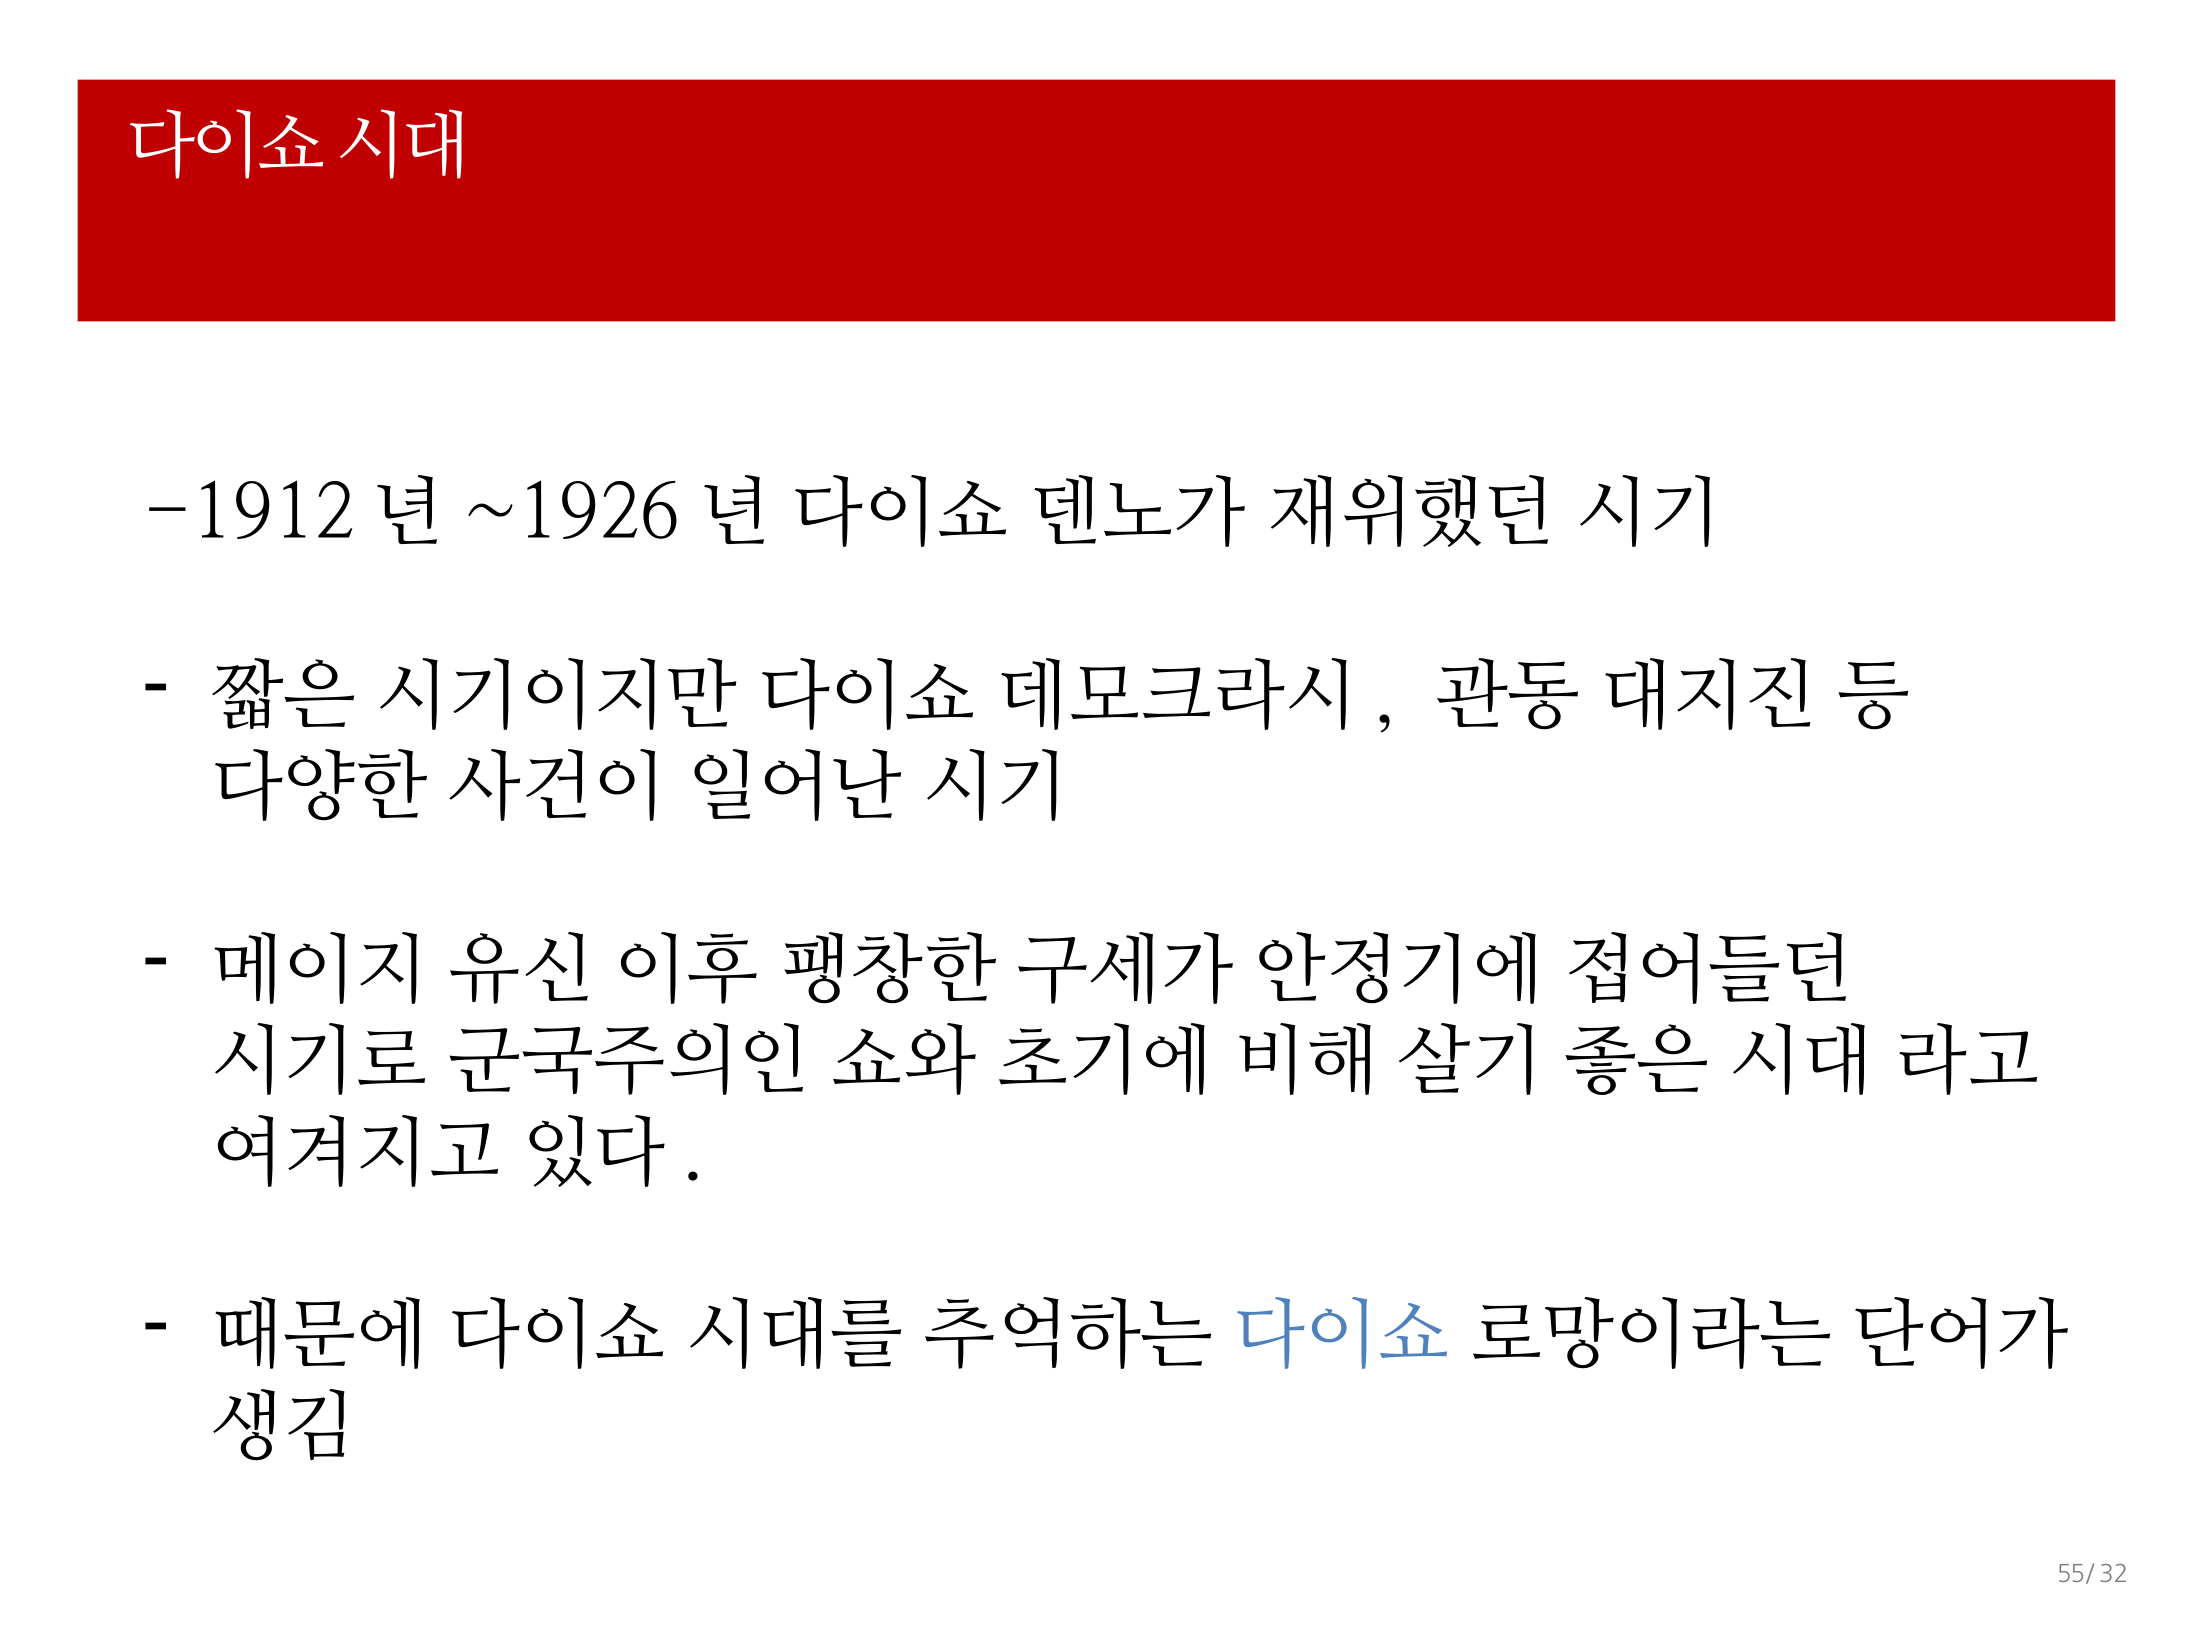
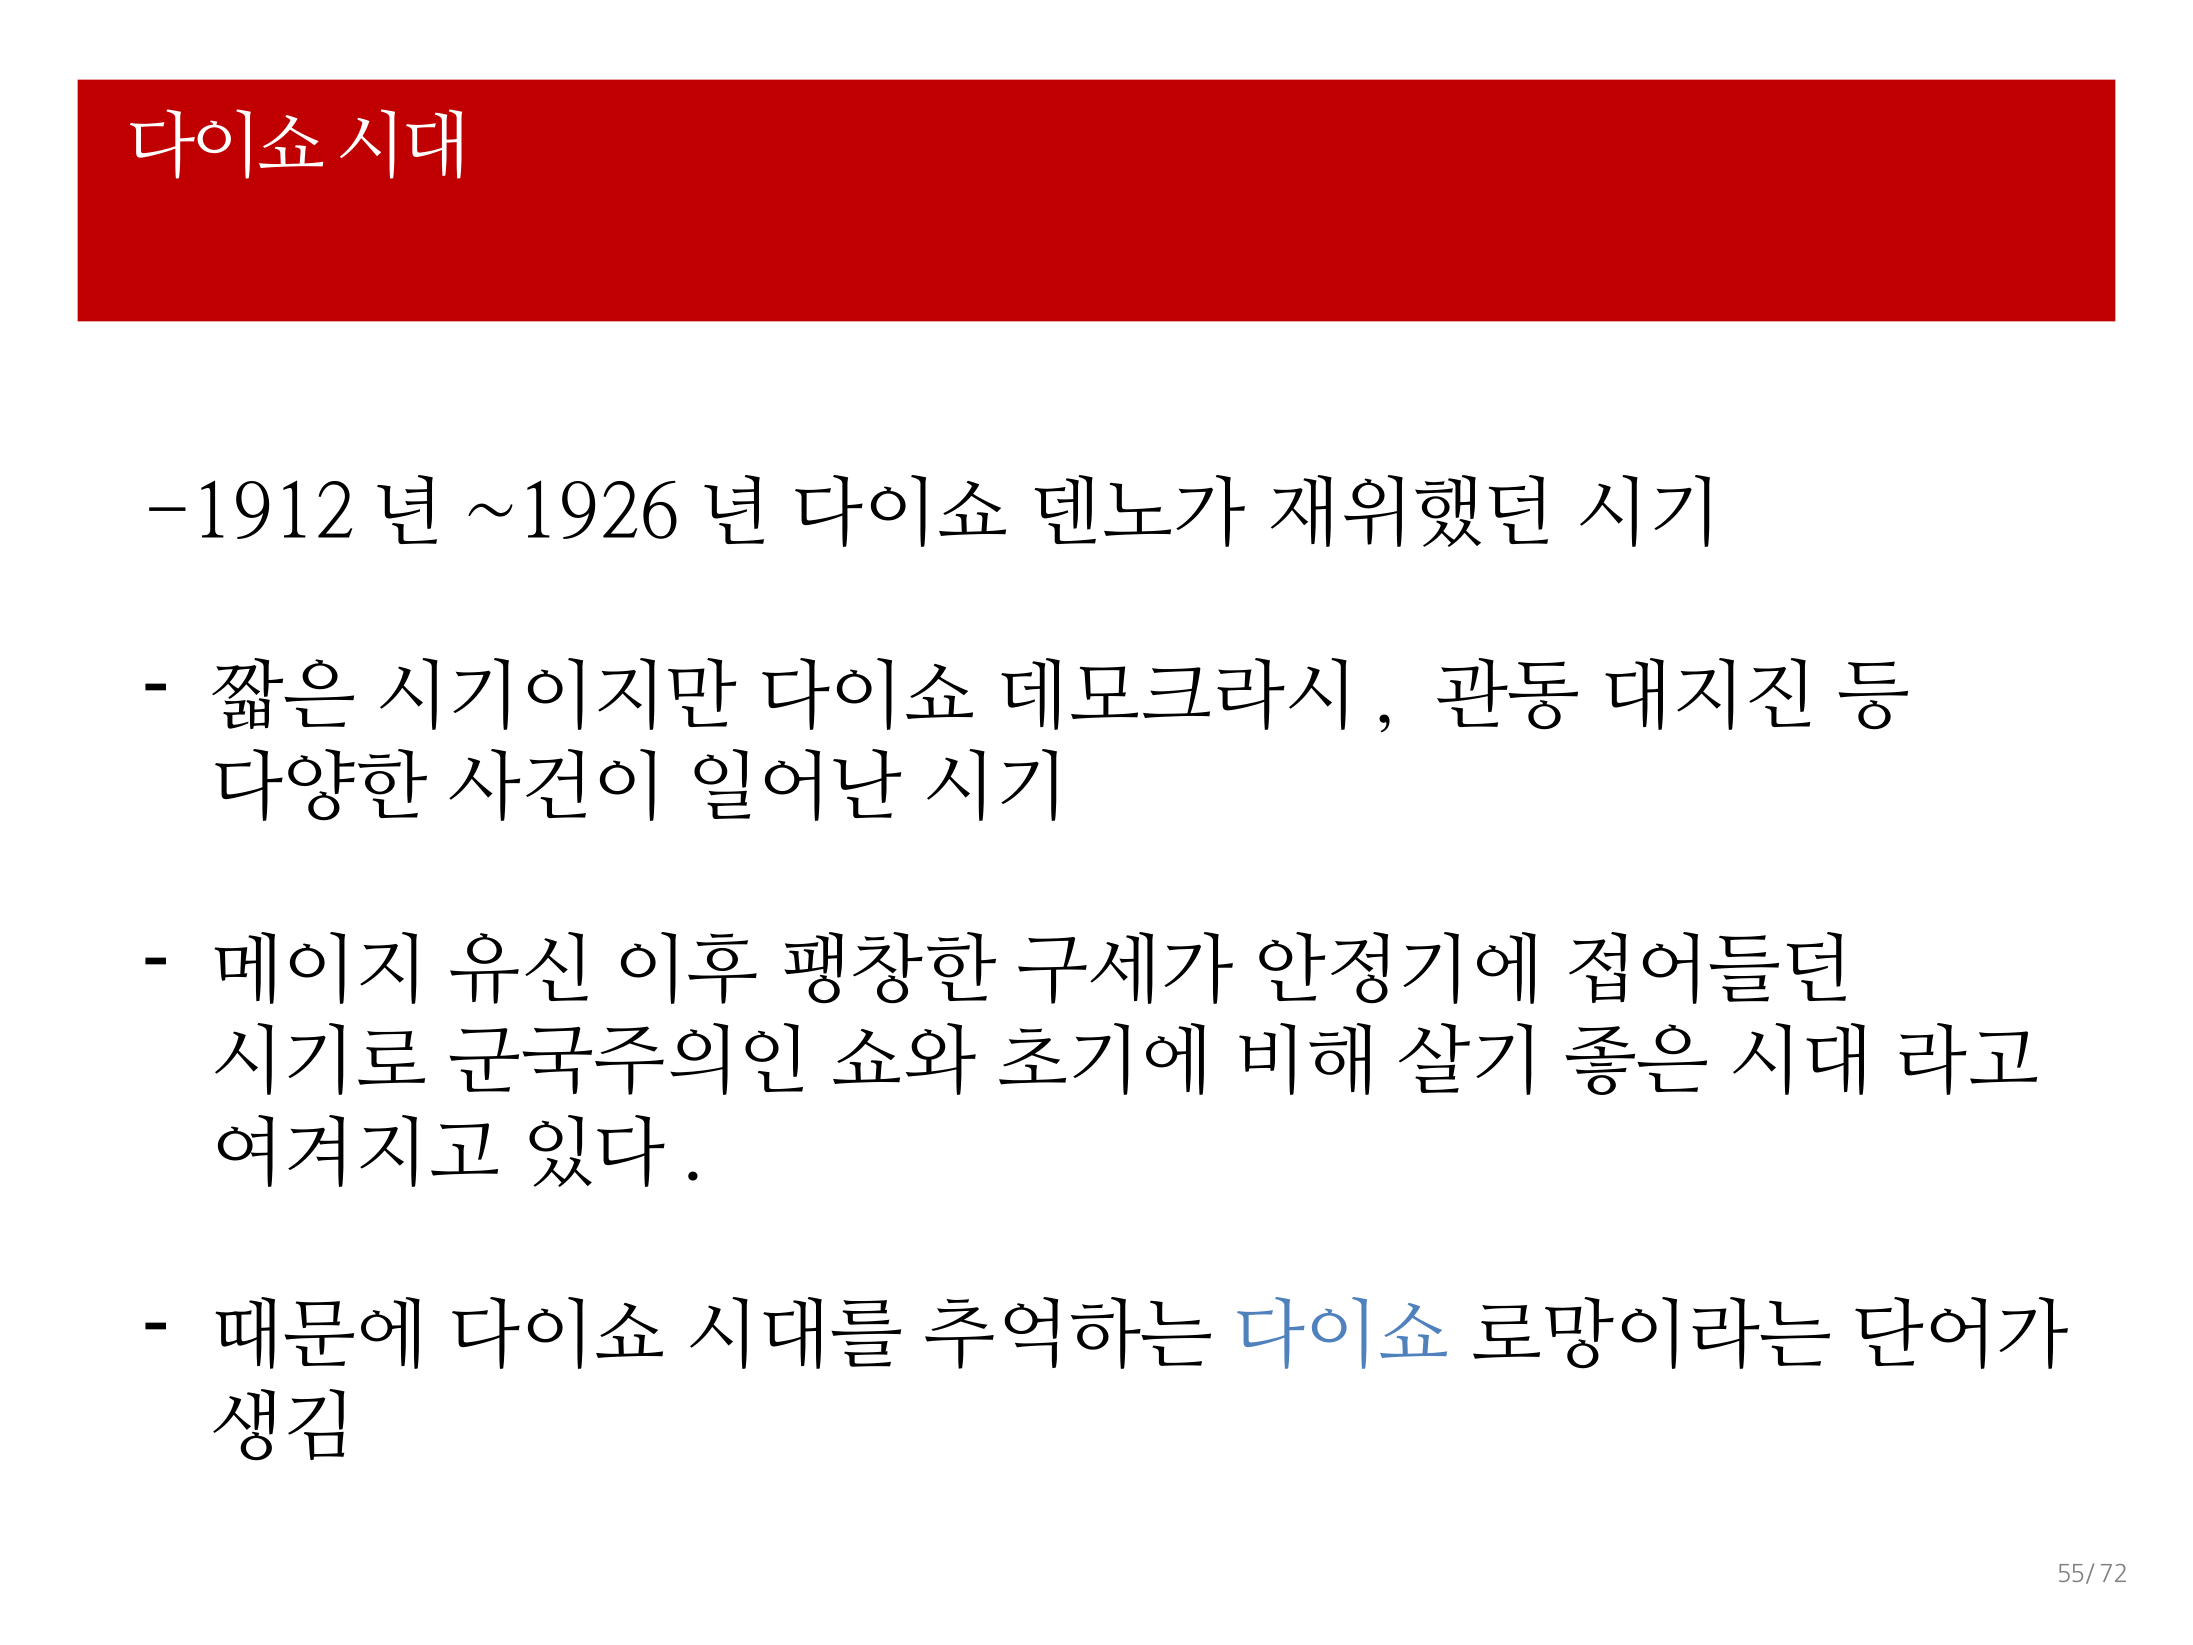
32: 32 -> 72
